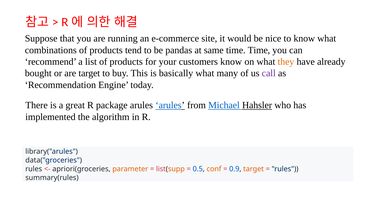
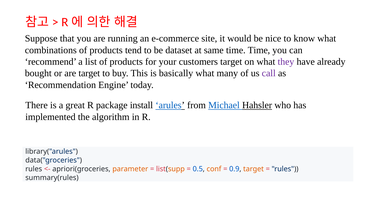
pandas: pandas -> dataset
customers know: know -> target
they colour: orange -> purple
package arules: arules -> install
